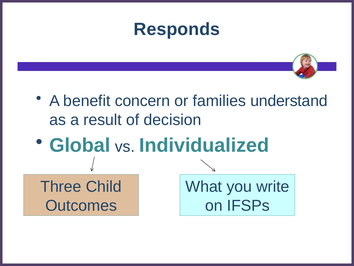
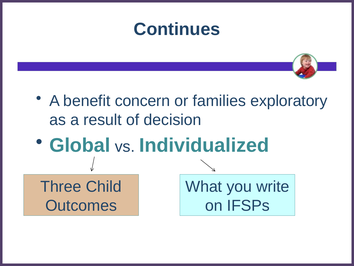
Responds: Responds -> Continues
understand: understand -> exploratory
